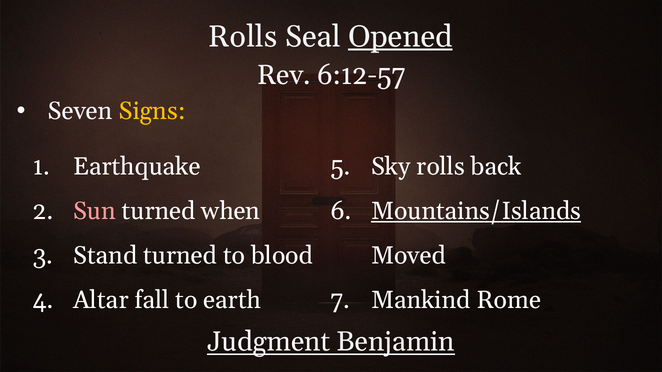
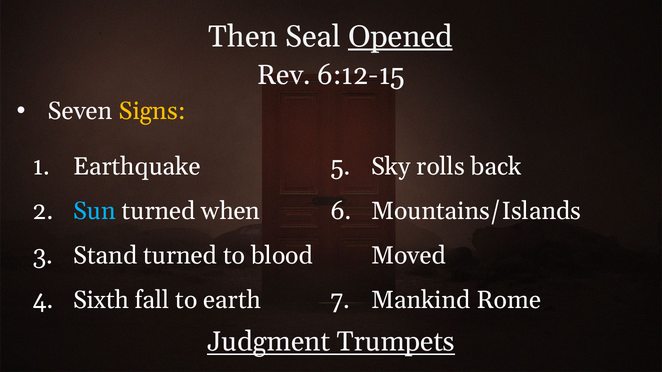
Rolls at (243, 37): Rolls -> Then
6:12-57: 6:12-57 -> 6:12-15
Sun colour: pink -> light blue
Mountains/Islands underline: present -> none
Altar: Altar -> Sixth
Benjamin: Benjamin -> Trumpets
